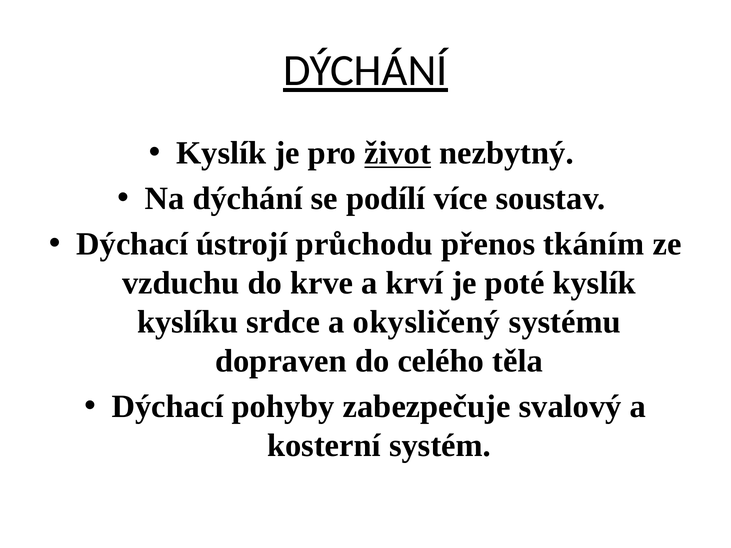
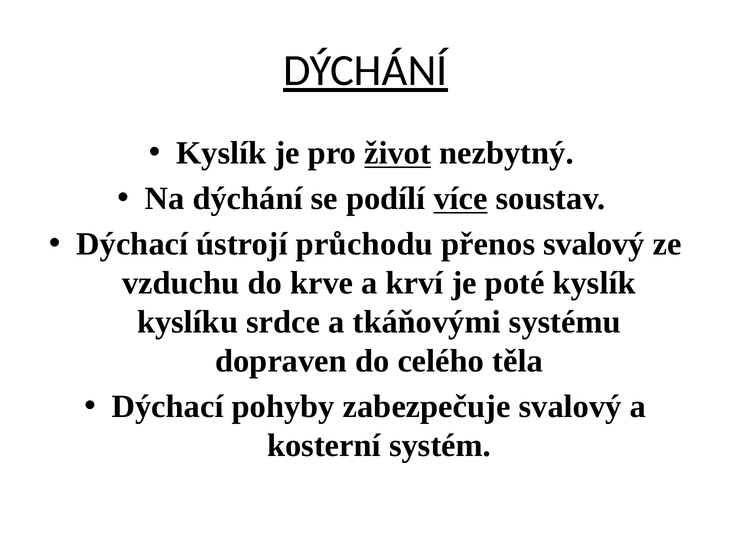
více underline: none -> present
přenos tkáním: tkáním -> svalový
okysličený: okysličený -> tkáňovými
